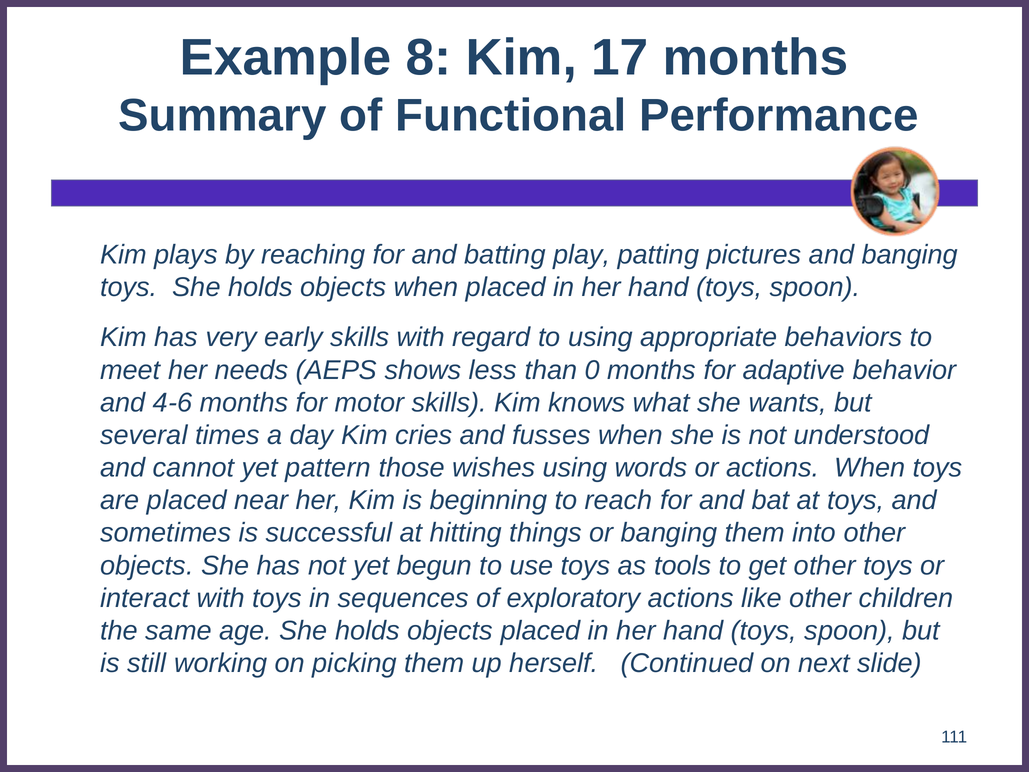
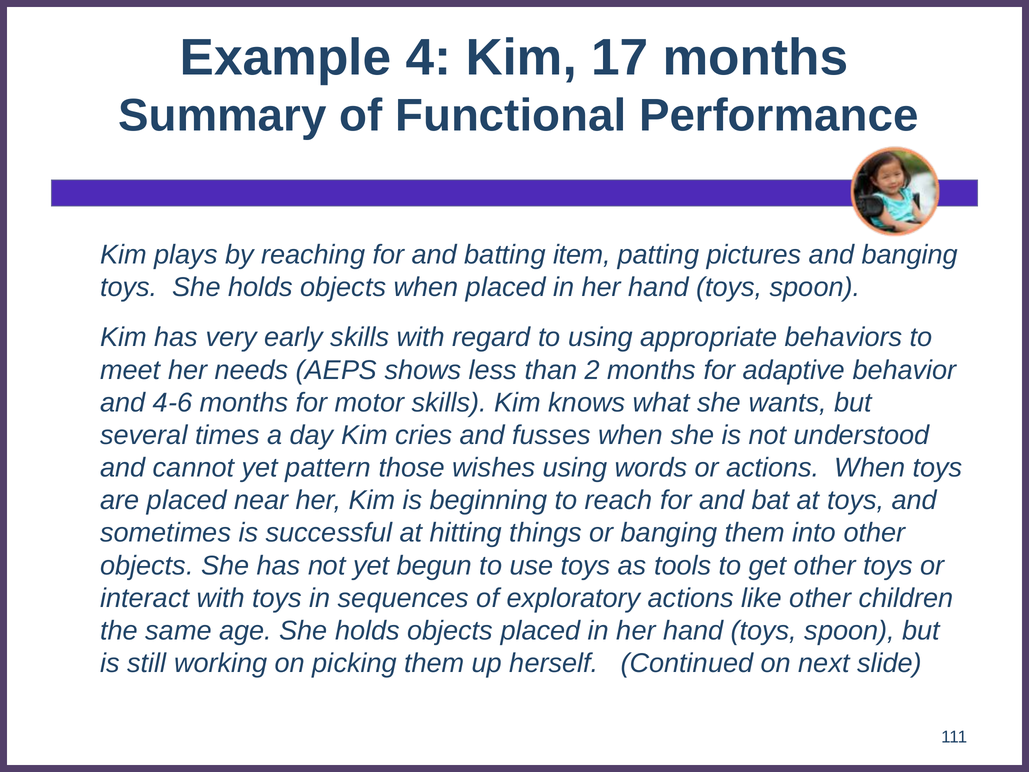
8: 8 -> 4
play: play -> item
0: 0 -> 2
